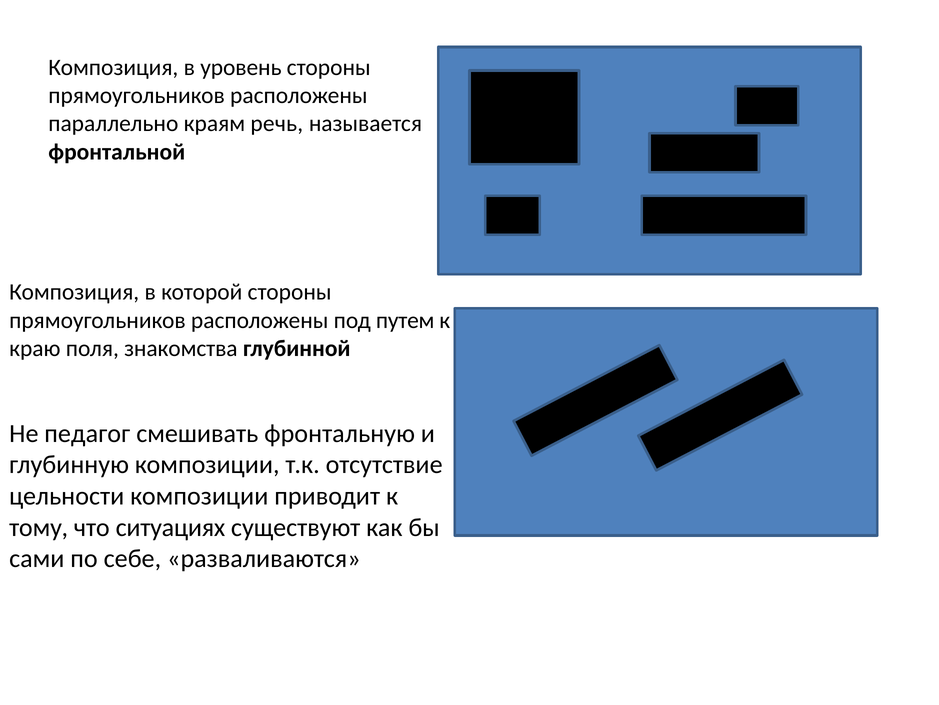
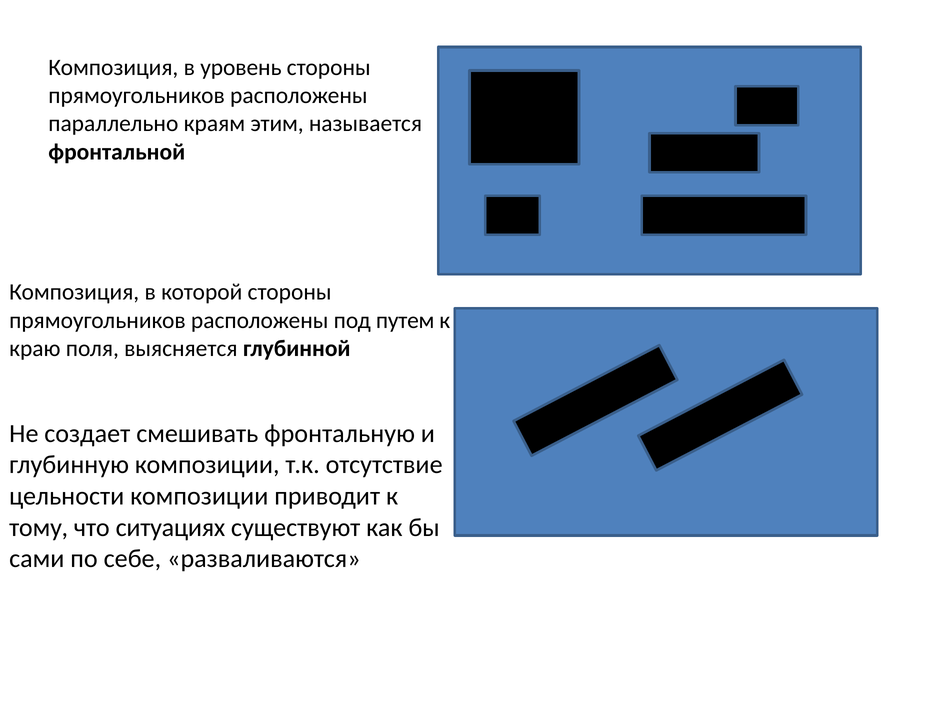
речь: речь -> этим
знакомства: знакомства -> выясняется
педагог: педагог -> создает
